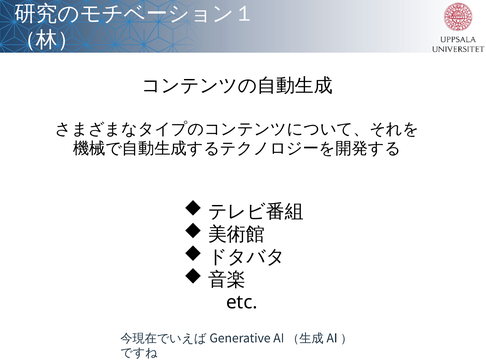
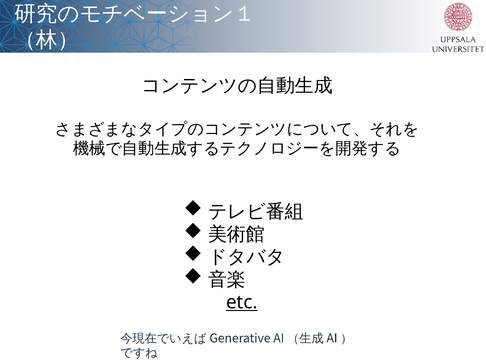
etc underline: none -> present
